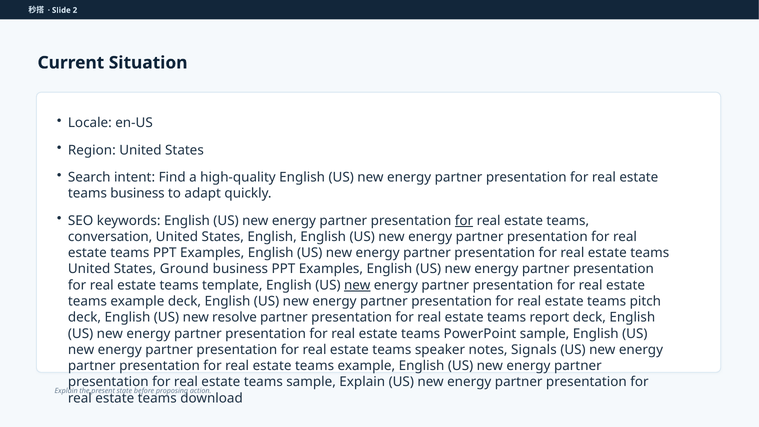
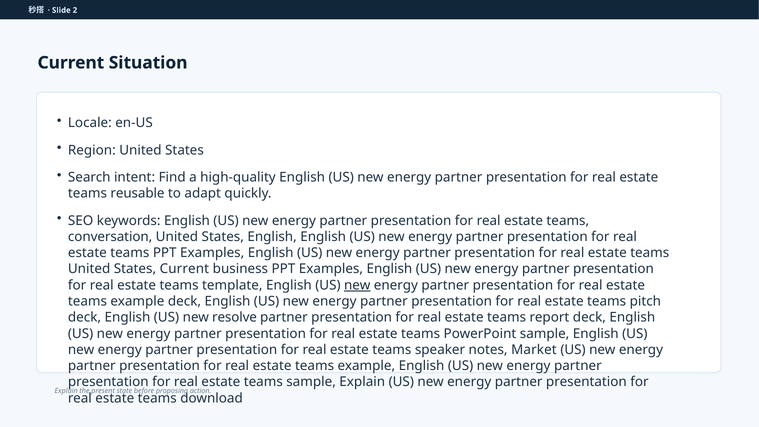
teams business: business -> reusable
for at (464, 221) underline: present -> none
States Ground: Ground -> Current
Signals: Signals -> Market
